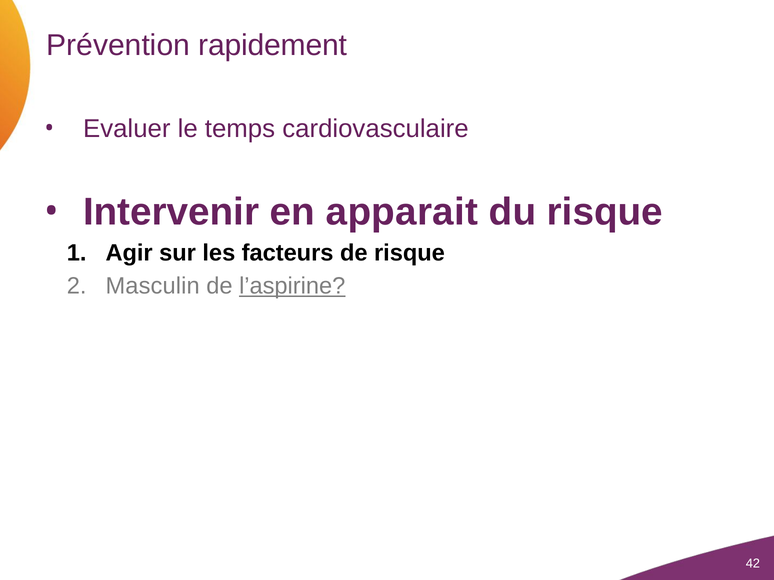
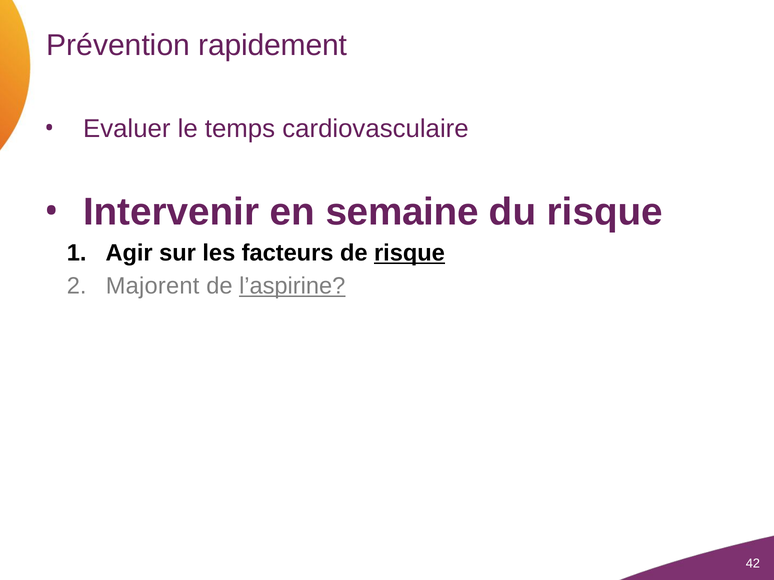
apparait: apparait -> semaine
risque at (409, 253) underline: none -> present
Masculin: Masculin -> Majorent
